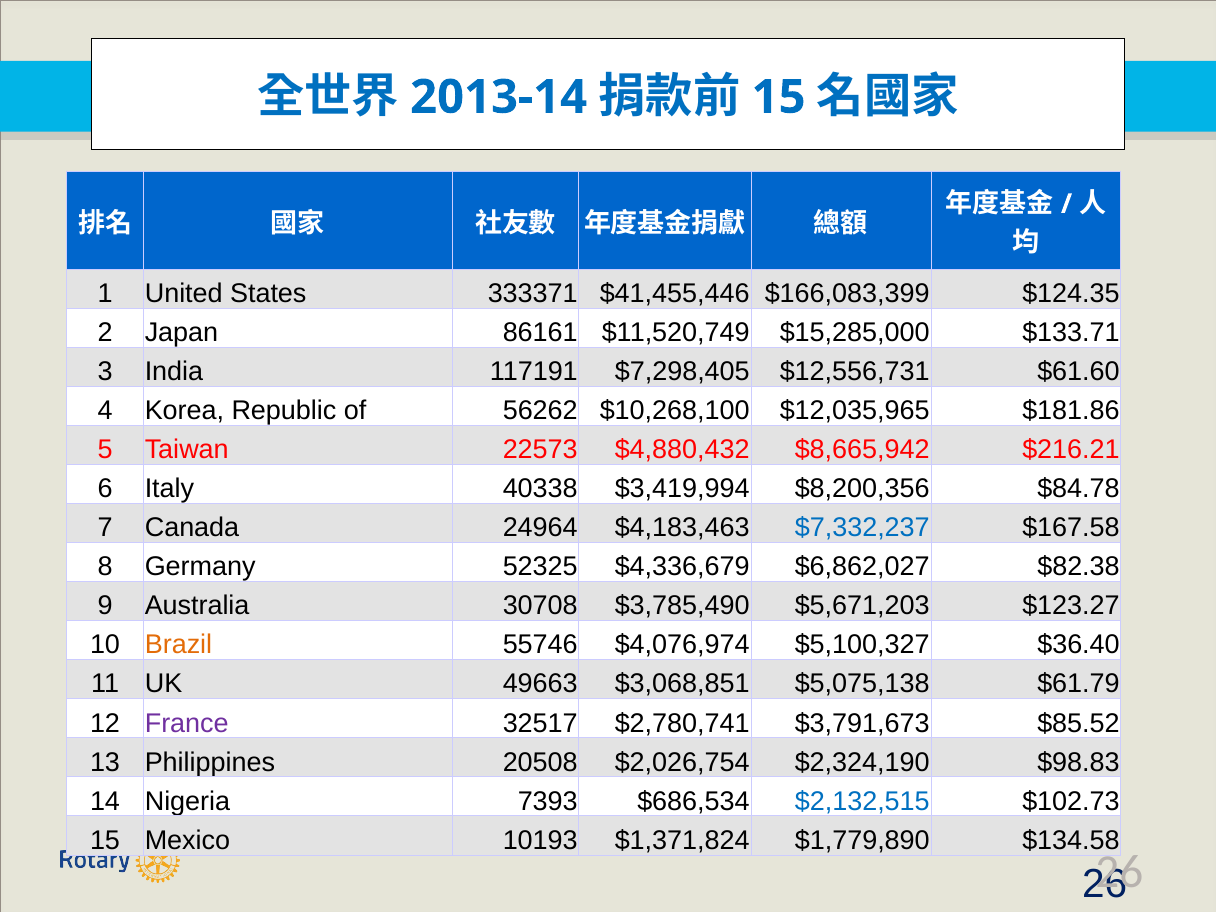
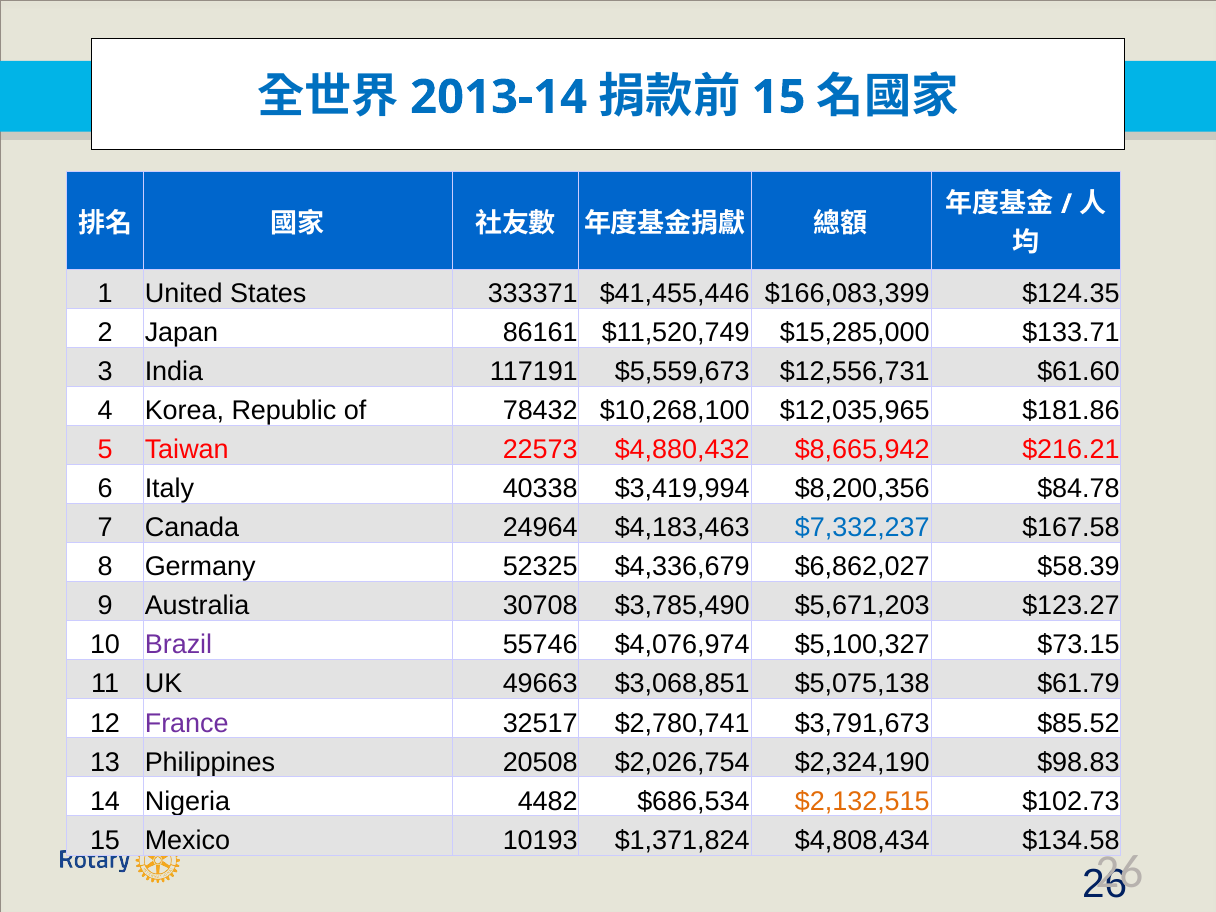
$7,298,405: $7,298,405 -> $5,559,673
56262: 56262 -> 78432
$82.38: $82.38 -> $58.39
Brazil colour: orange -> purple
$36.40: $36.40 -> $73.15
7393: 7393 -> 4482
$2,132,515 colour: blue -> orange
$1,779,890: $1,779,890 -> $4,808,434
